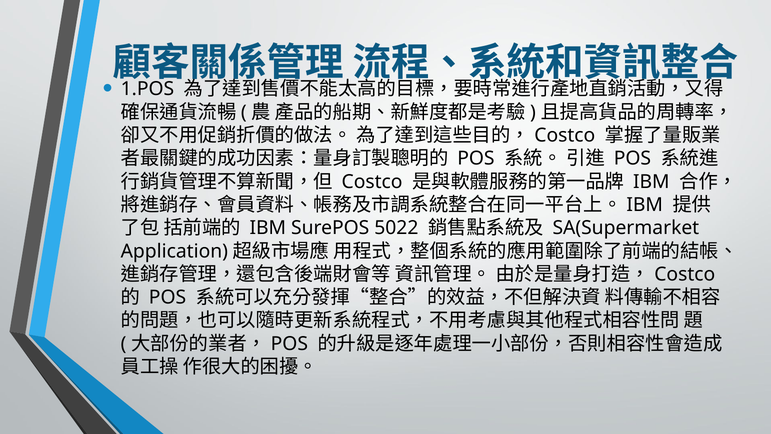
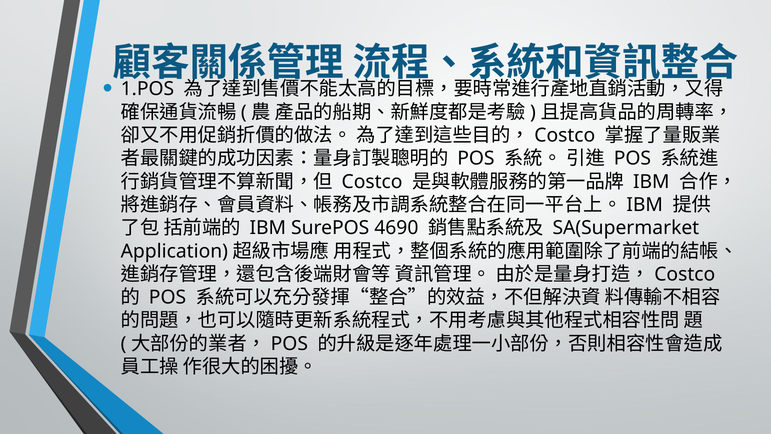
5022: 5022 -> 4690
